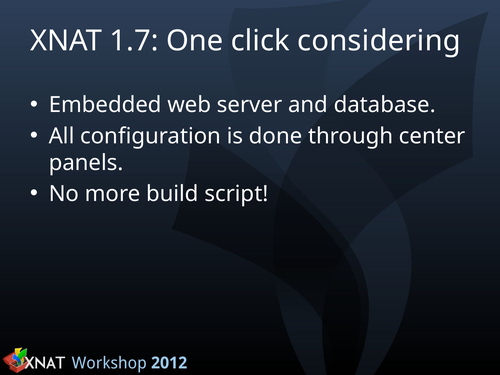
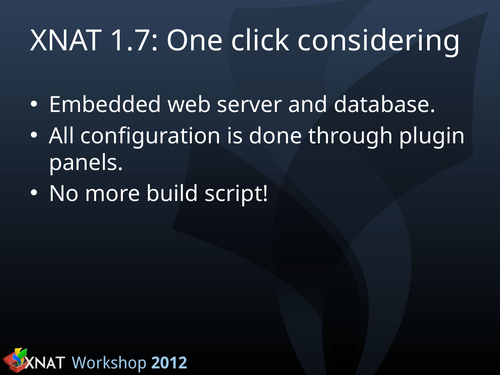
center: center -> plugin
